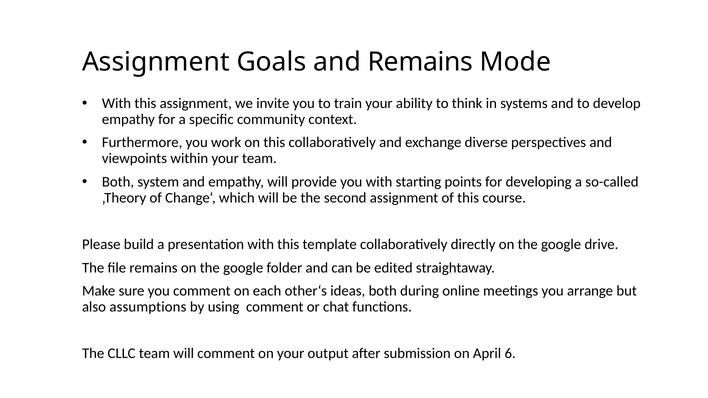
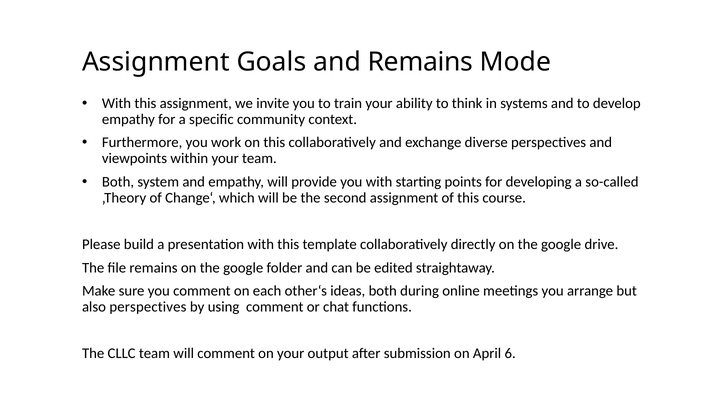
also assumptions: assumptions -> perspectives
